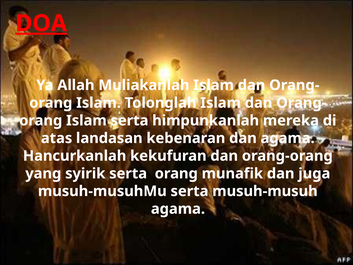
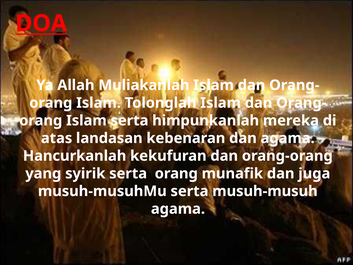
DOA underline: present -> none
